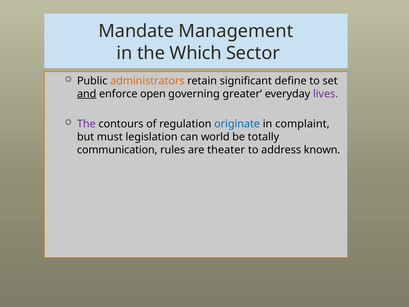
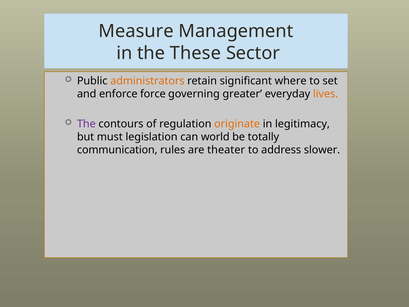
Mandate: Mandate -> Measure
Which: Which -> These
define: define -> where
and underline: present -> none
open: open -> force
lives colour: purple -> orange
originate colour: blue -> orange
complaint: complaint -> legitimacy
known: known -> slower
